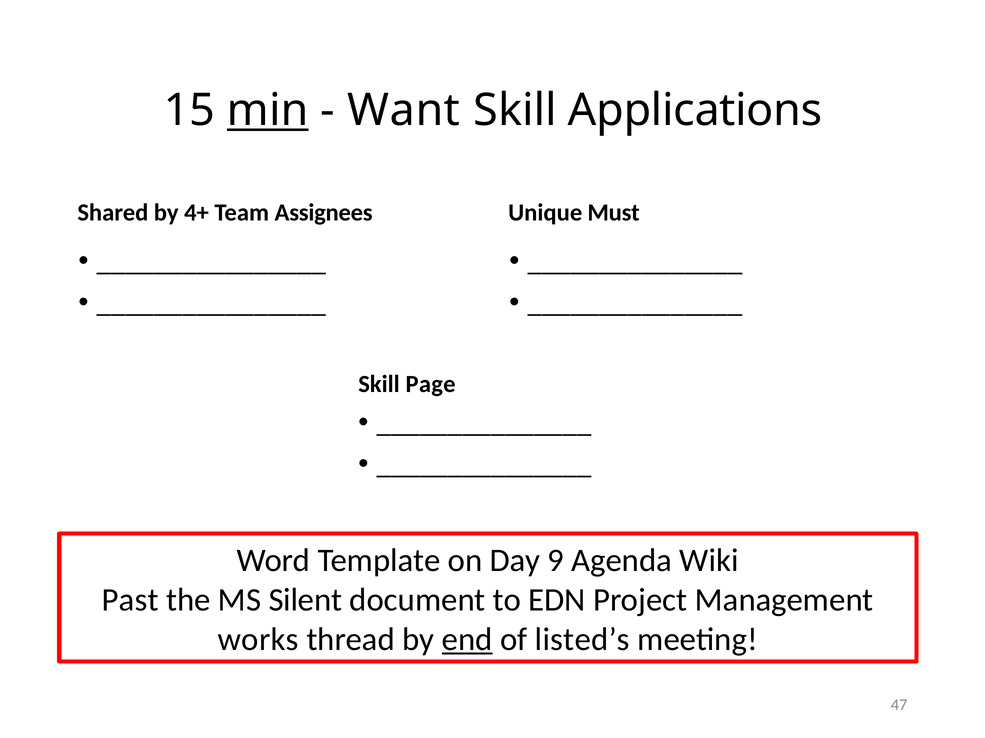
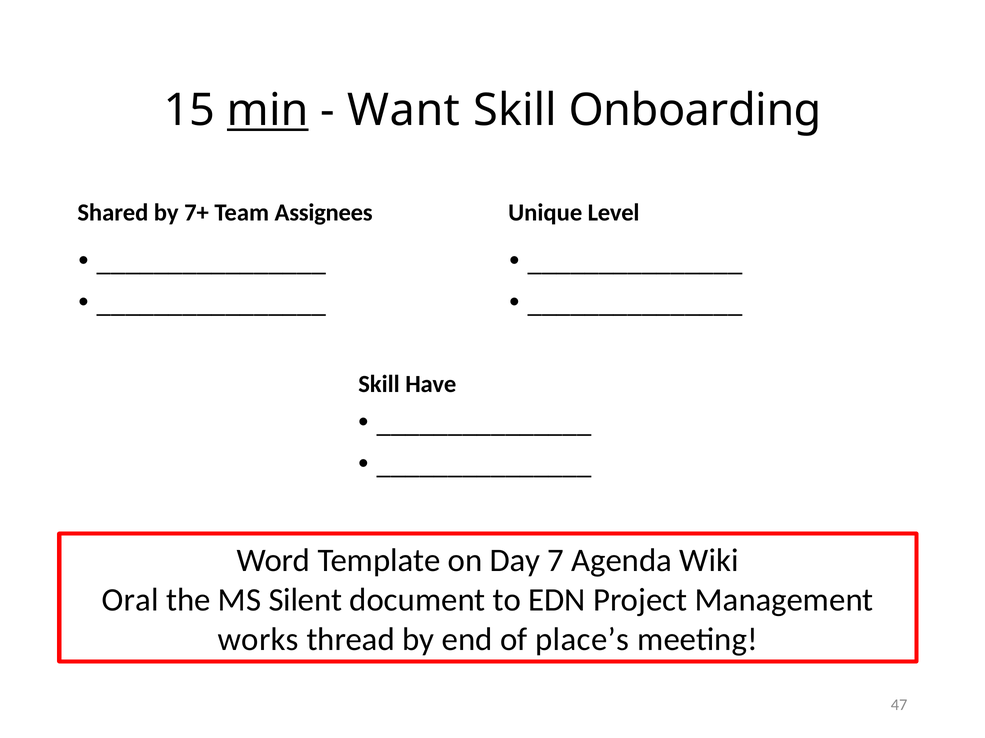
Applications: Applications -> Onboarding
4+: 4+ -> 7+
Must: Must -> Level
Page: Page -> Have
9: 9 -> 7
Past: Past -> Oral
end underline: present -> none
listed’s: listed’s -> place’s
